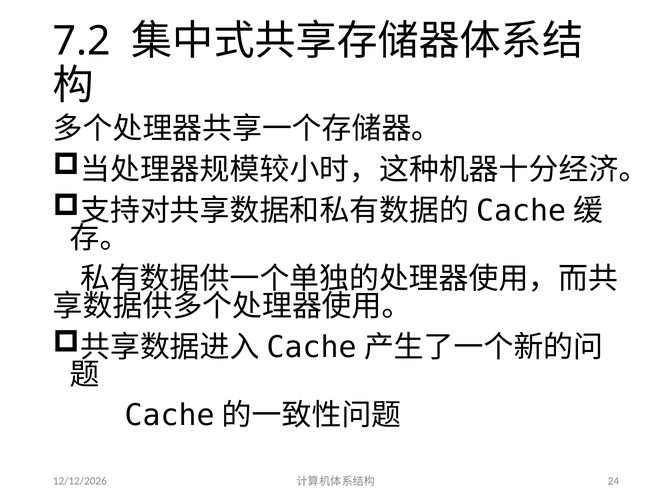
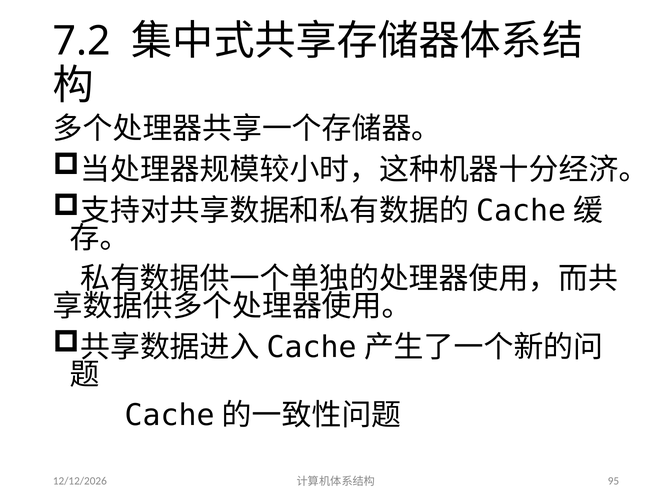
24: 24 -> 95
